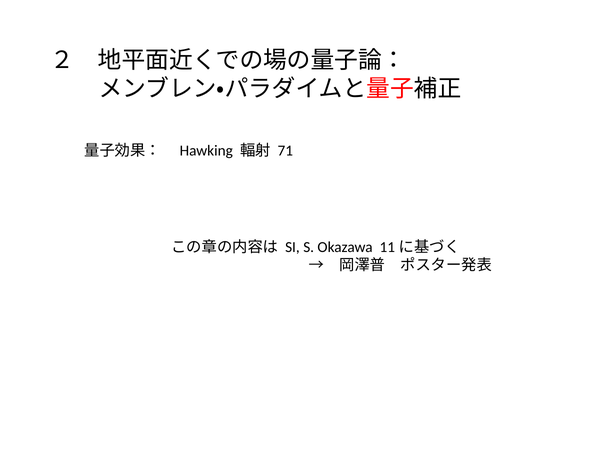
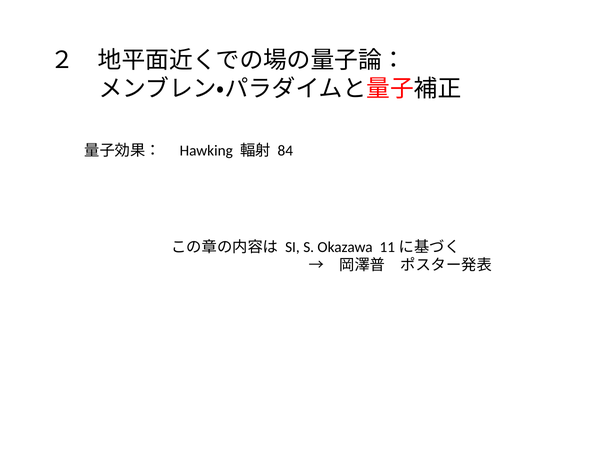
71: 71 -> 84
